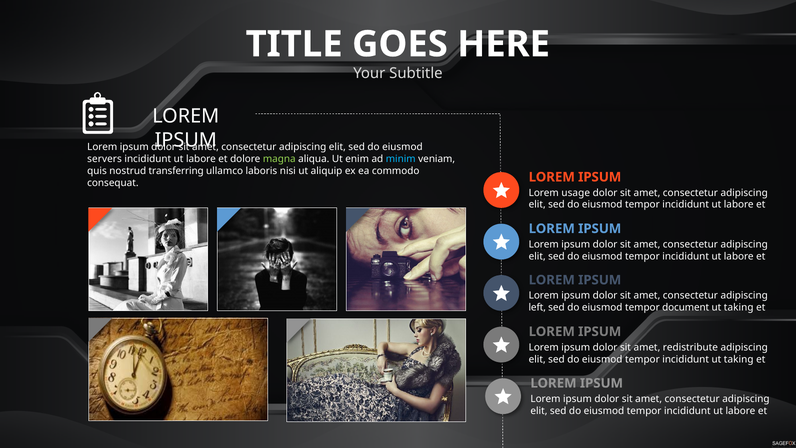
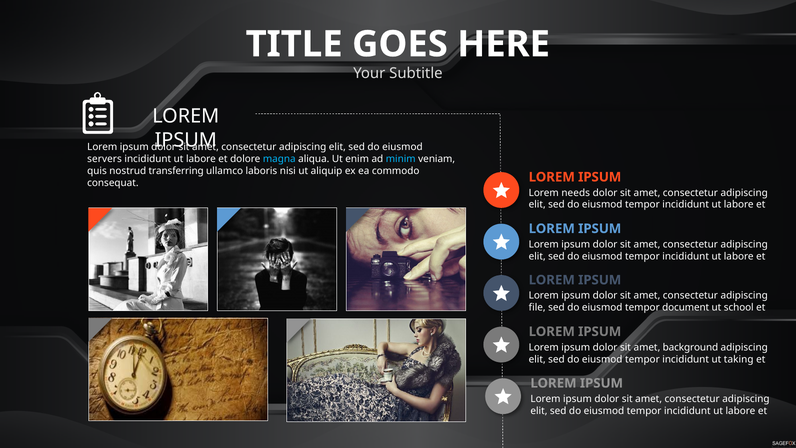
magna colour: light green -> light blue
usage: usage -> needs
left: left -> file
taking at (739, 307): taking -> school
redistribute: redistribute -> background
